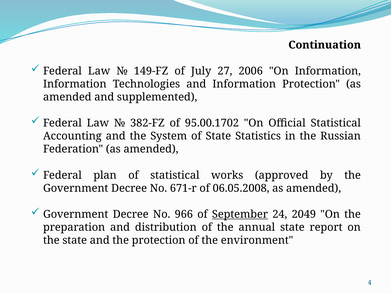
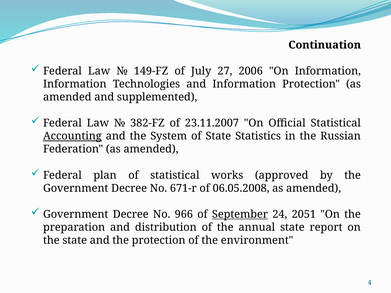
95.00.1702: 95.00.1702 -> 23.11.2007
Accounting underline: none -> present
2049: 2049 -> 2051
